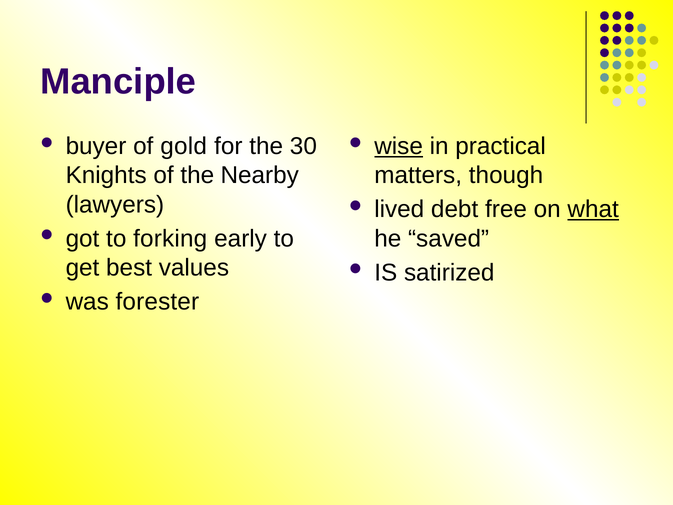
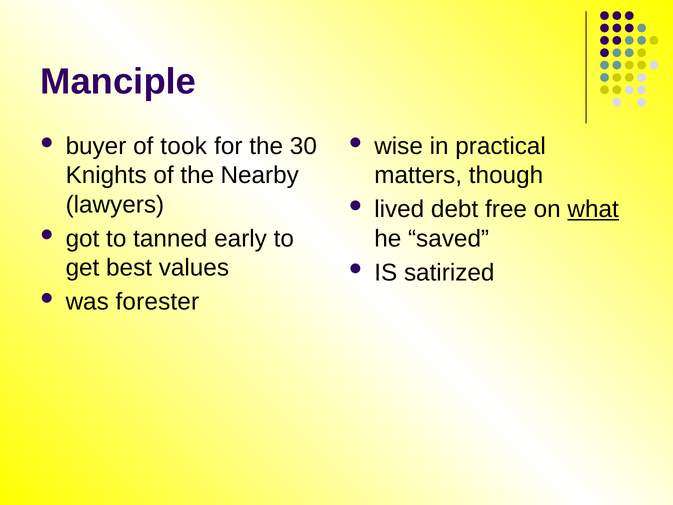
gold: gold -> took
wise underline: present -> none
forking: forking -> tanned
